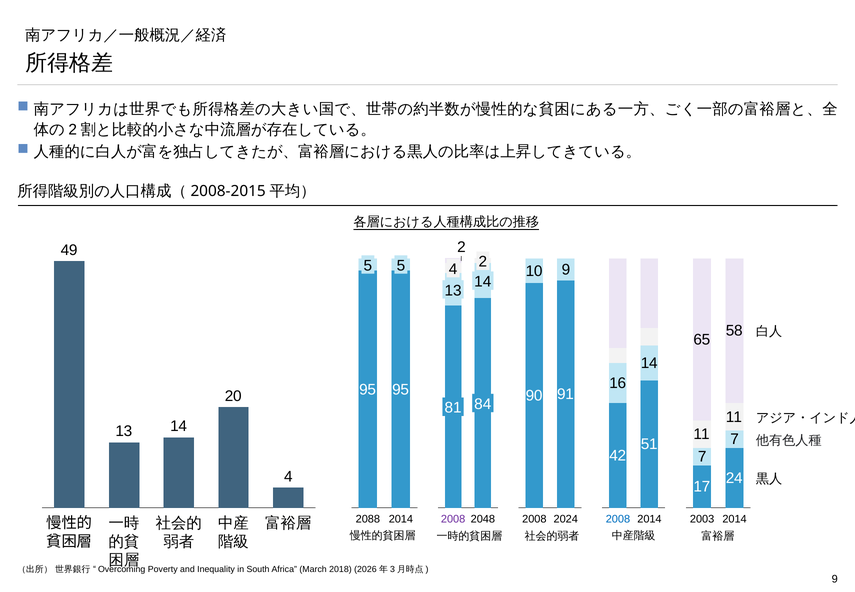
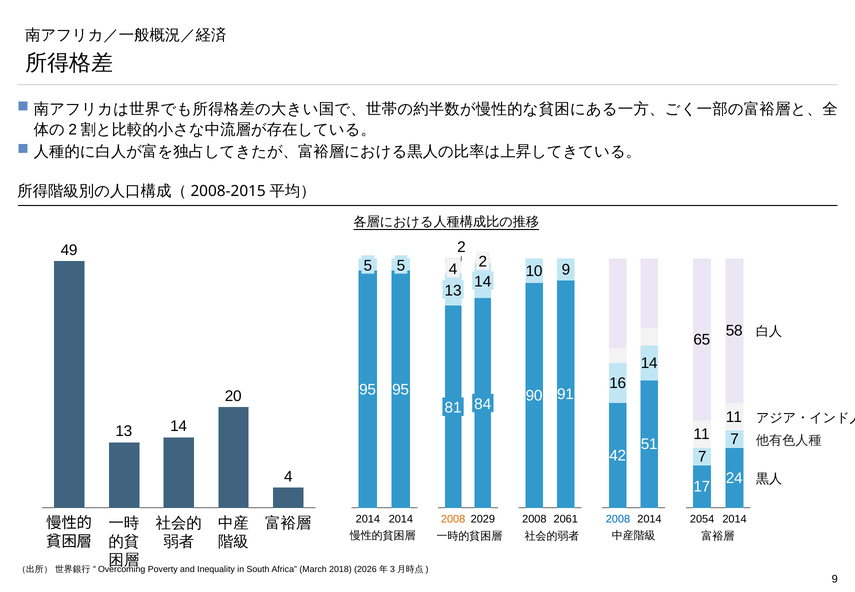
2088 at (368, 519): 2088 -> 2014
2008 at (453, 519) colour: purple -> orange
2048: 2048 -> 2029
2024: 2024 -> 2061
2003: 2003 -> 2054
